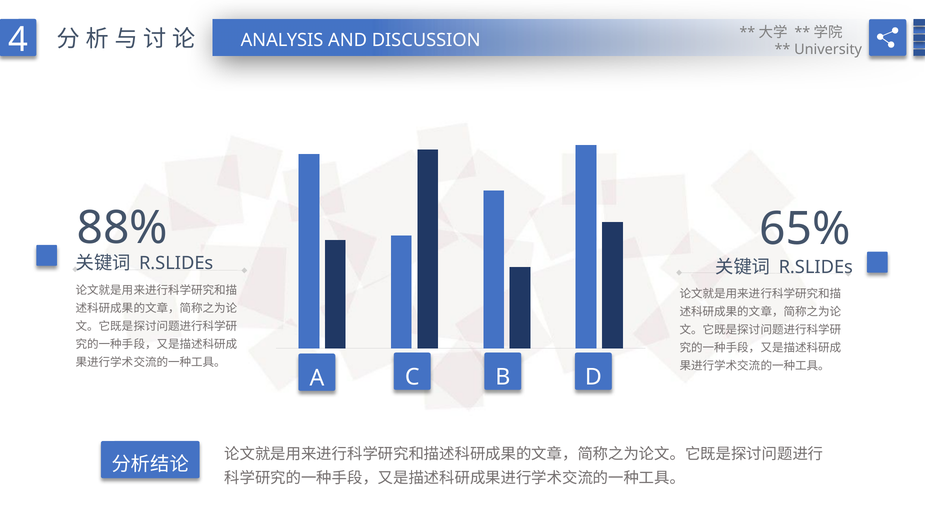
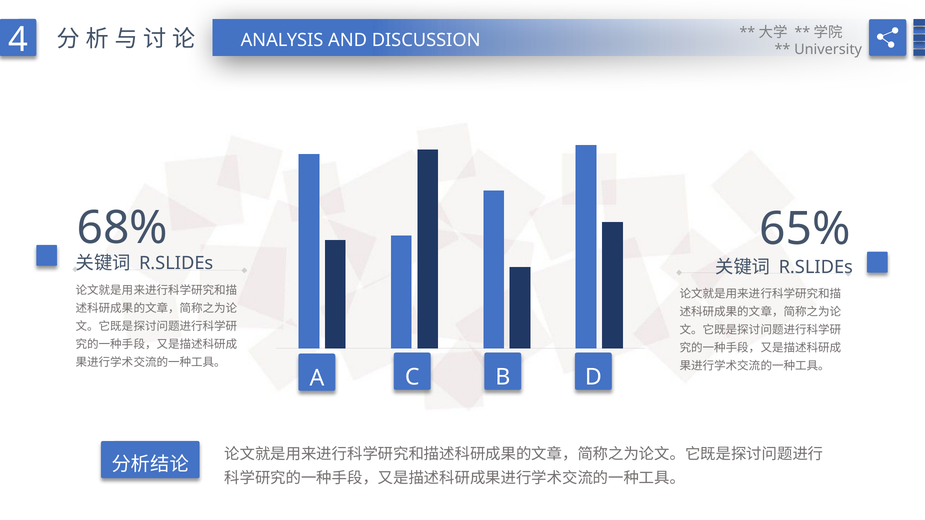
88%: 88% -> 68%
